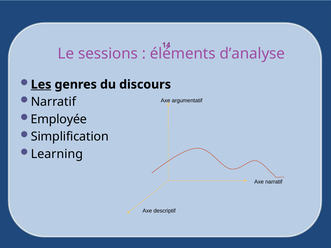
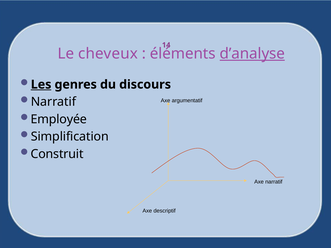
sessions: sessions -> cheveux
d’analyse underline: none -> present
Learning: Learning -> Construit
